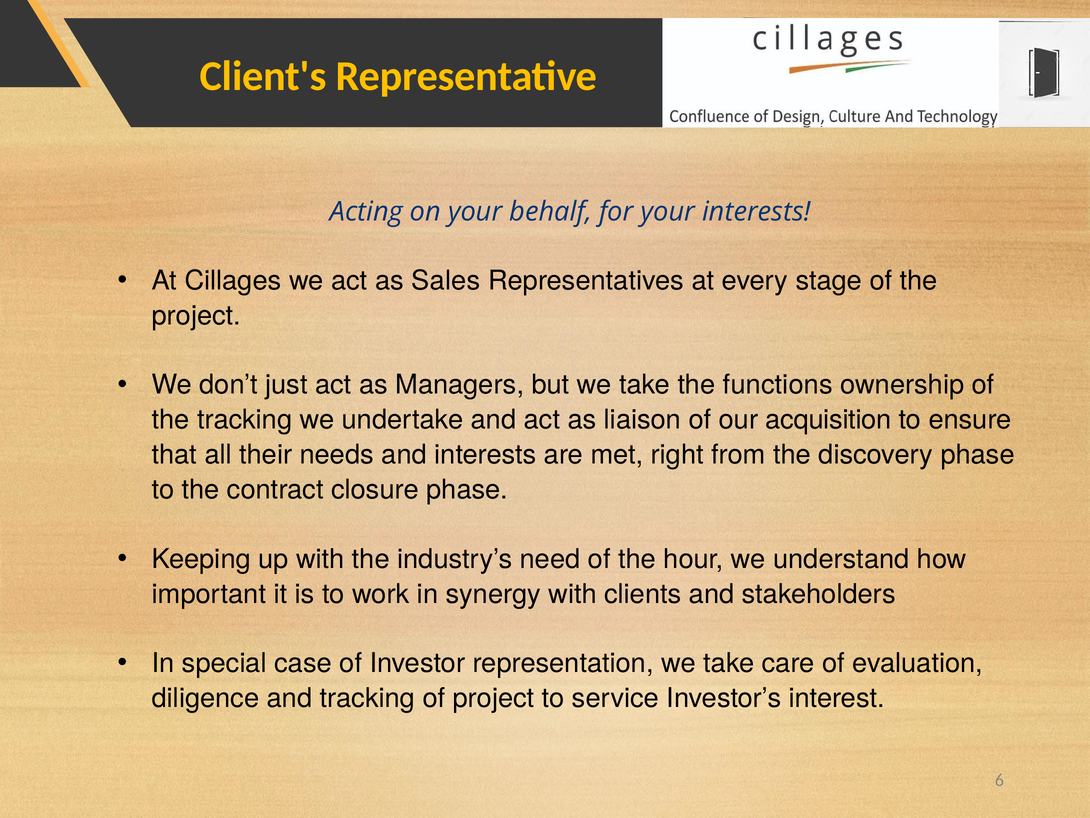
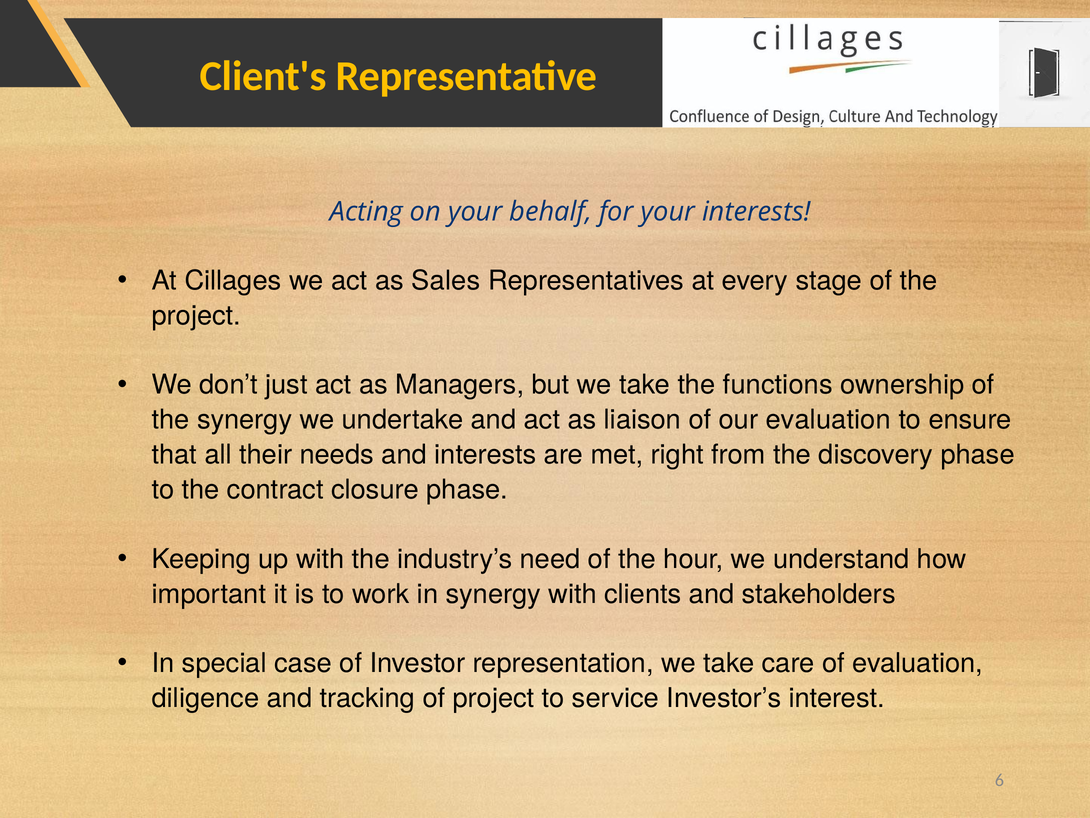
the tracking: tracking -> synergy
our acquisition: acquisition -> evaluation
